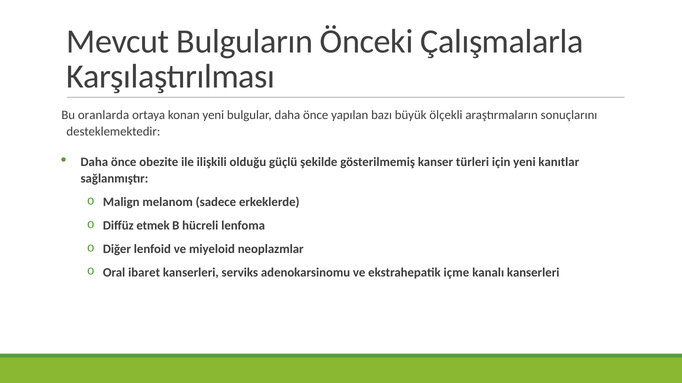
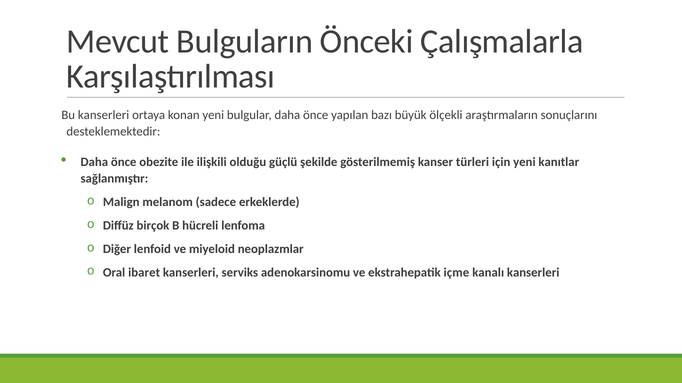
Bu oranlarda: oranlarda -> kanserleri
etmek: etmek -> birçok
